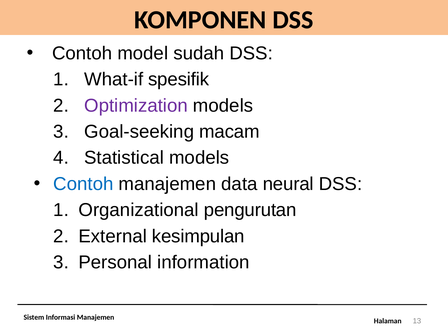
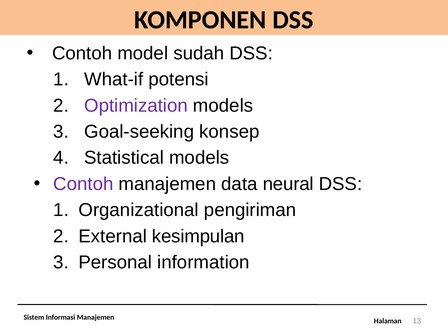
spesifik: spesifik -> potensi
macam: macam -> konsep
Contoh at (83, 184) colour: blue -> purple
pengurutan: pengurutan -> pengiriman
